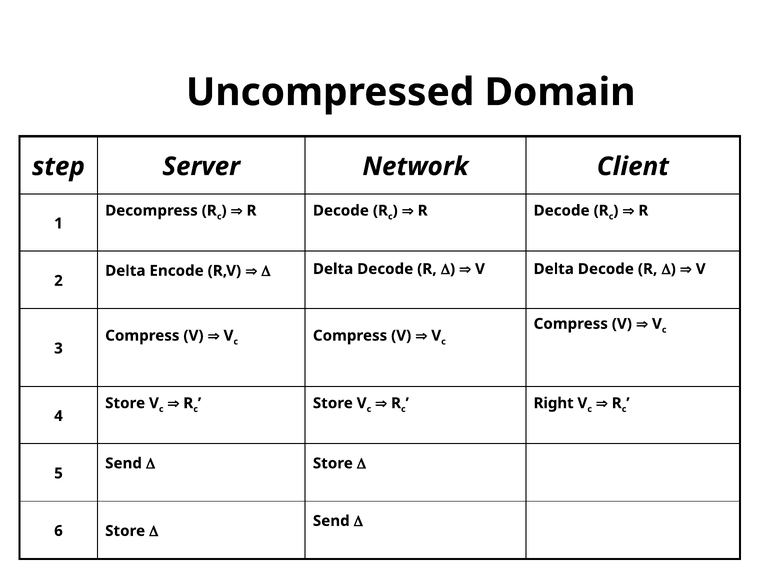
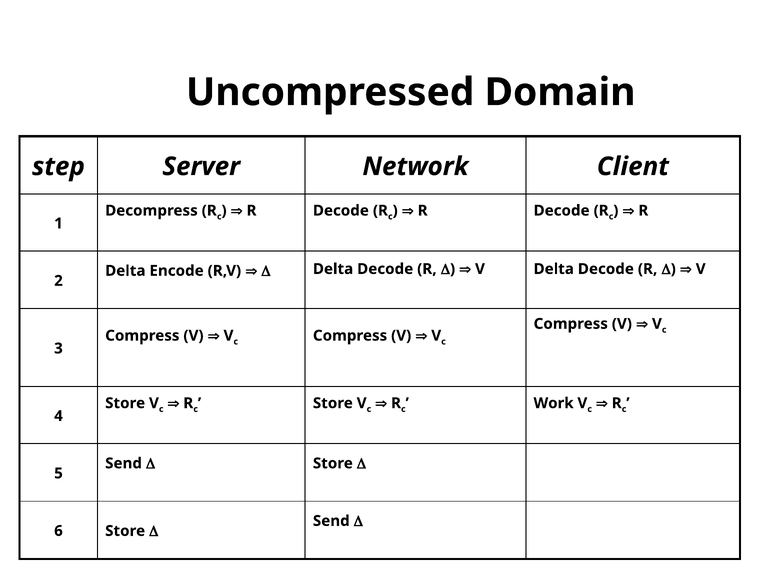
Right: Right -> Work
